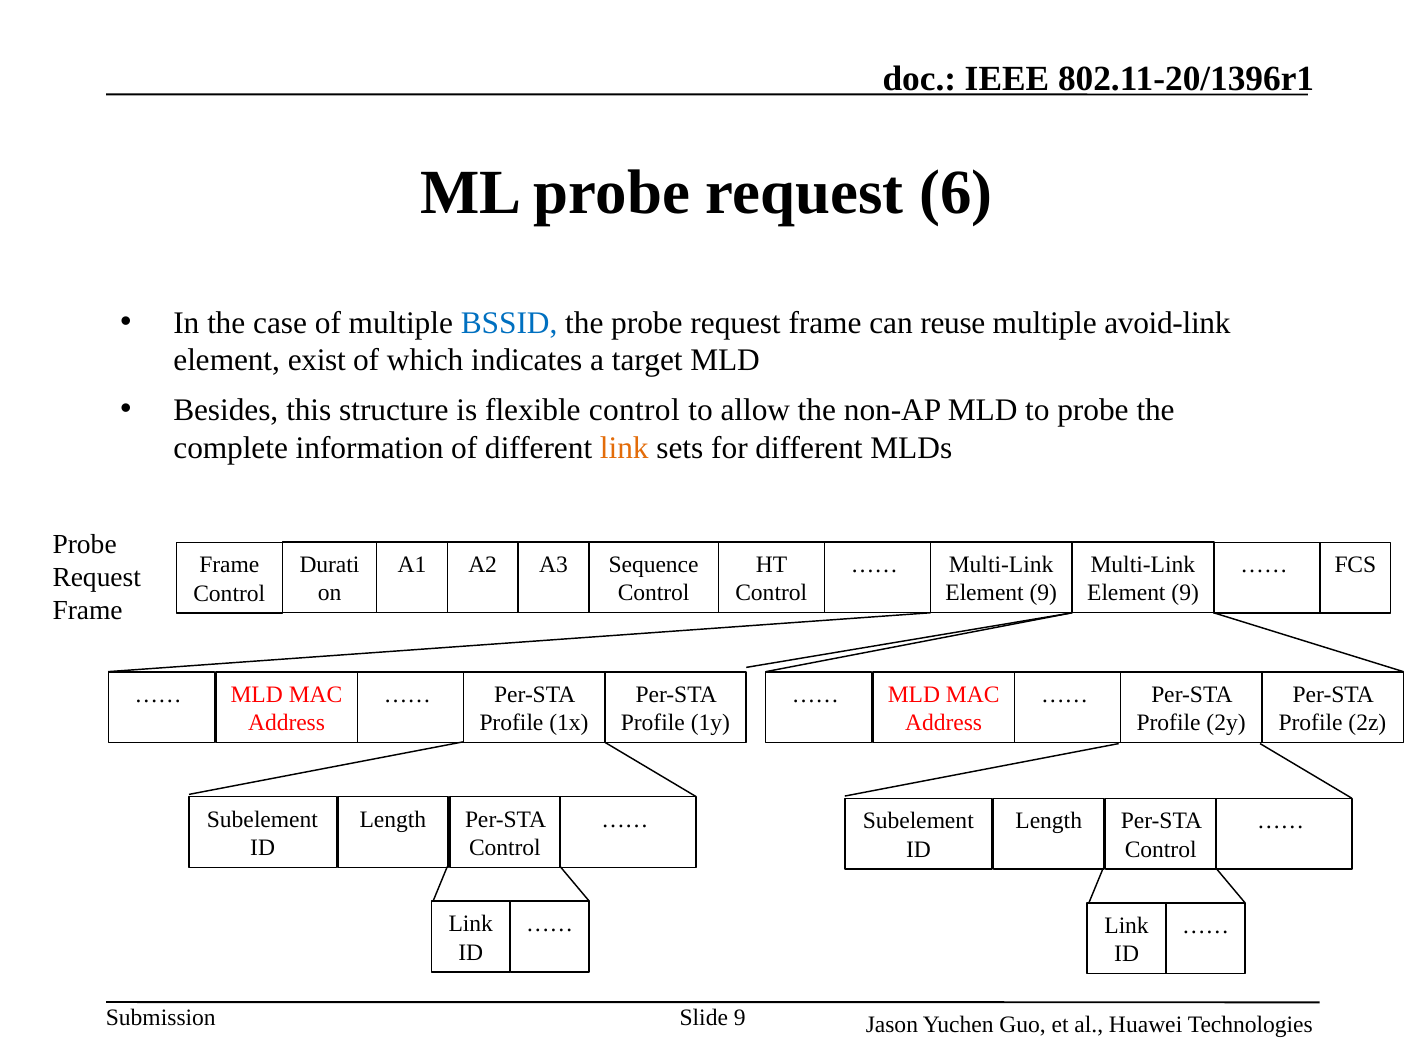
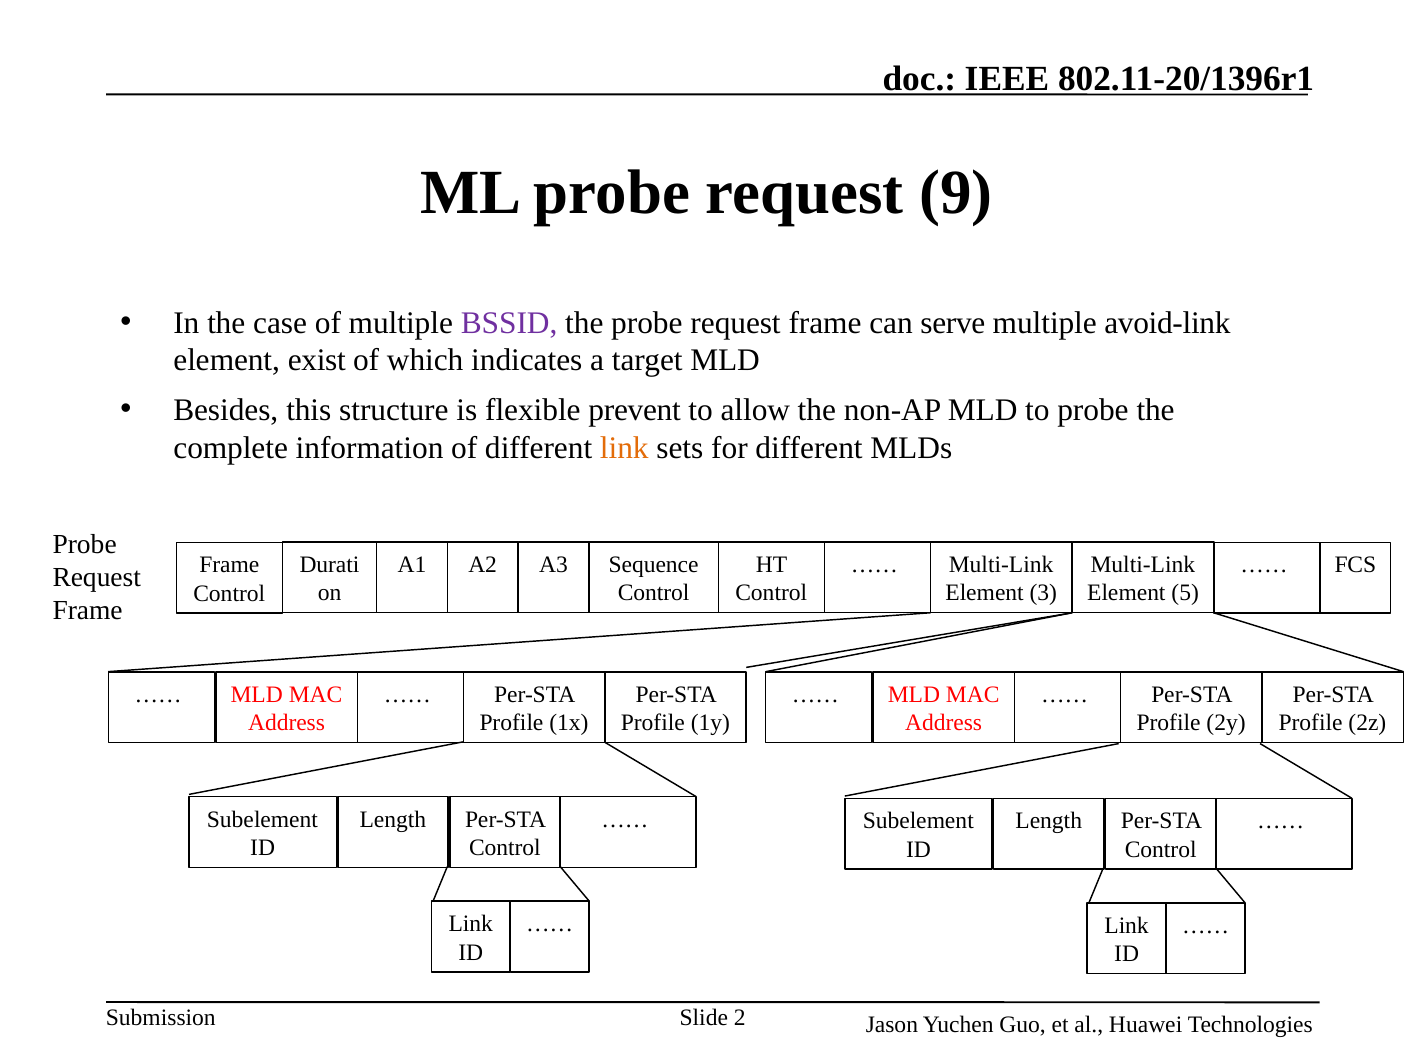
6: 6 -> 9
BSSID colour: blue -> purple
reuse: reuse -> serve
flexible control: control -> prevent
9 at (1043, 593): 9 -> 3
9 at (1185, 593): 9 -> 5
Slide 9: 9 -> 2
